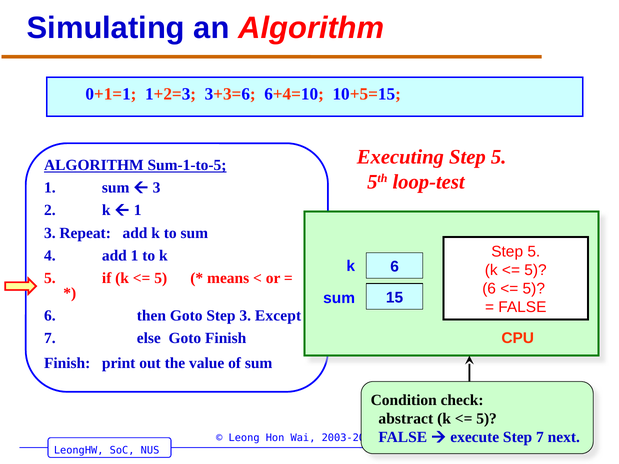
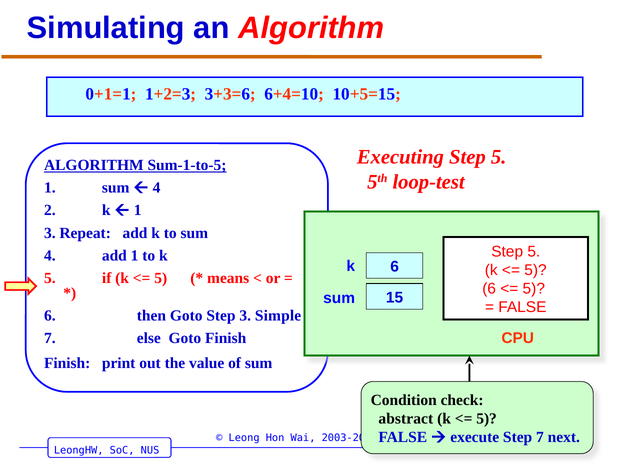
3 at (157, 188): 3 -> 4
Except: Except -> Simple
